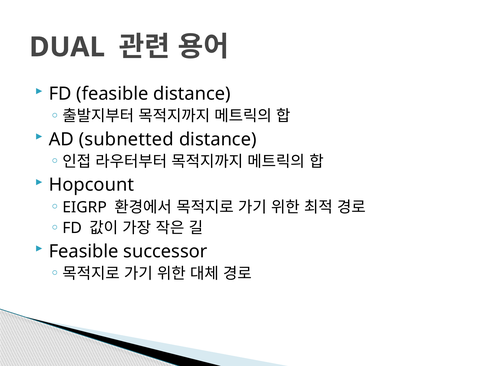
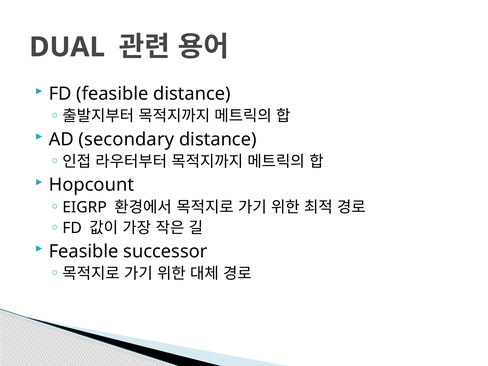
subnetted: subnetted -> secondary
